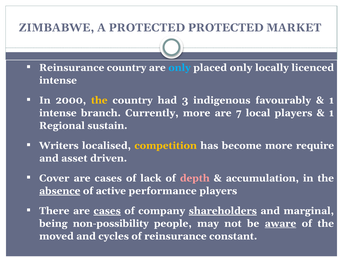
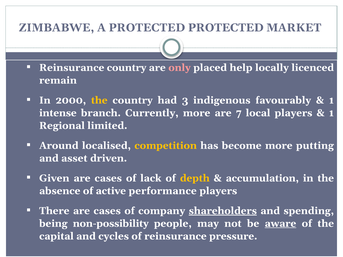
only at (180, 68) colour: light blue -> pink
placed only: only -> help
intense at (58, 80): intense -> remain
sustain: sustain -> limited
Writers: Writers -> Around
require: require -> putting
Cover: Cover -> Given
depth colour: pink -> yellow
absence underline: present -> none
cases at (107, 211) underline: present -> none
marginal: marginal -> spending
moved: moved -> capital
constant: constant -> pressure
